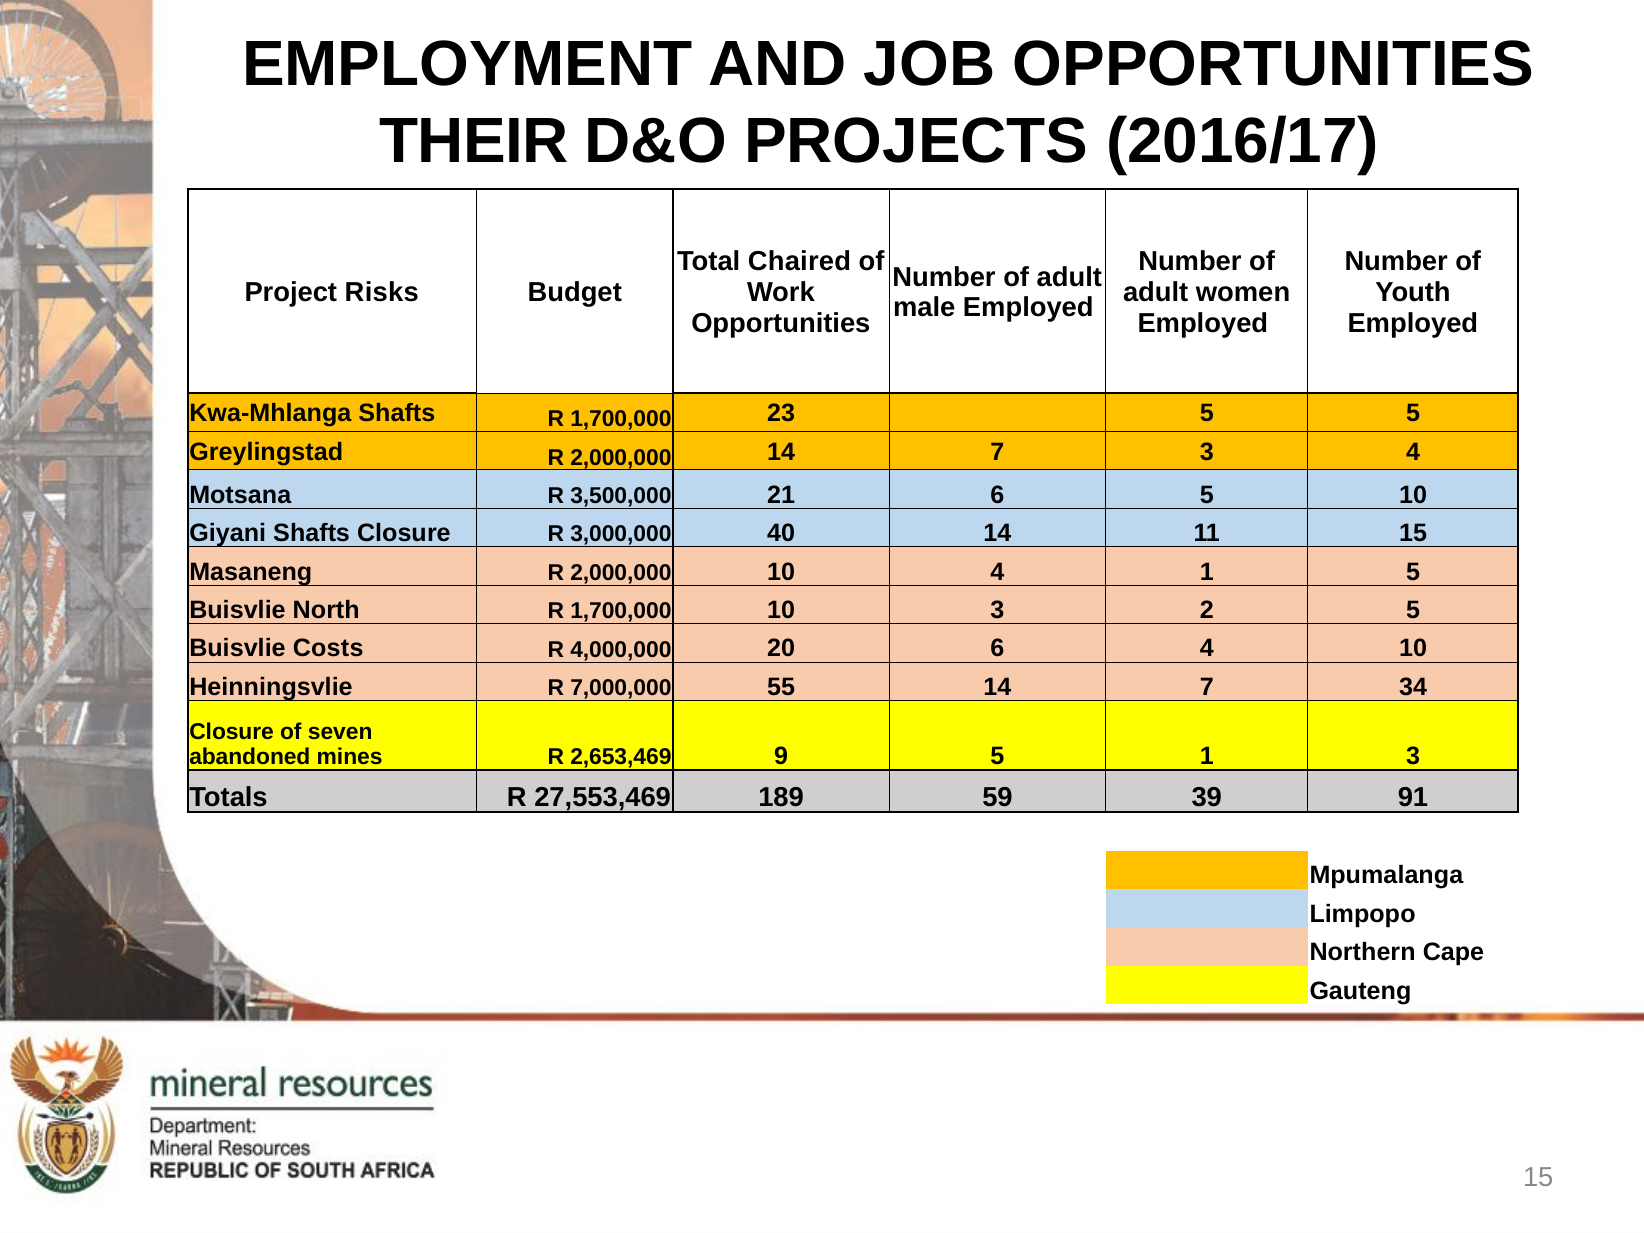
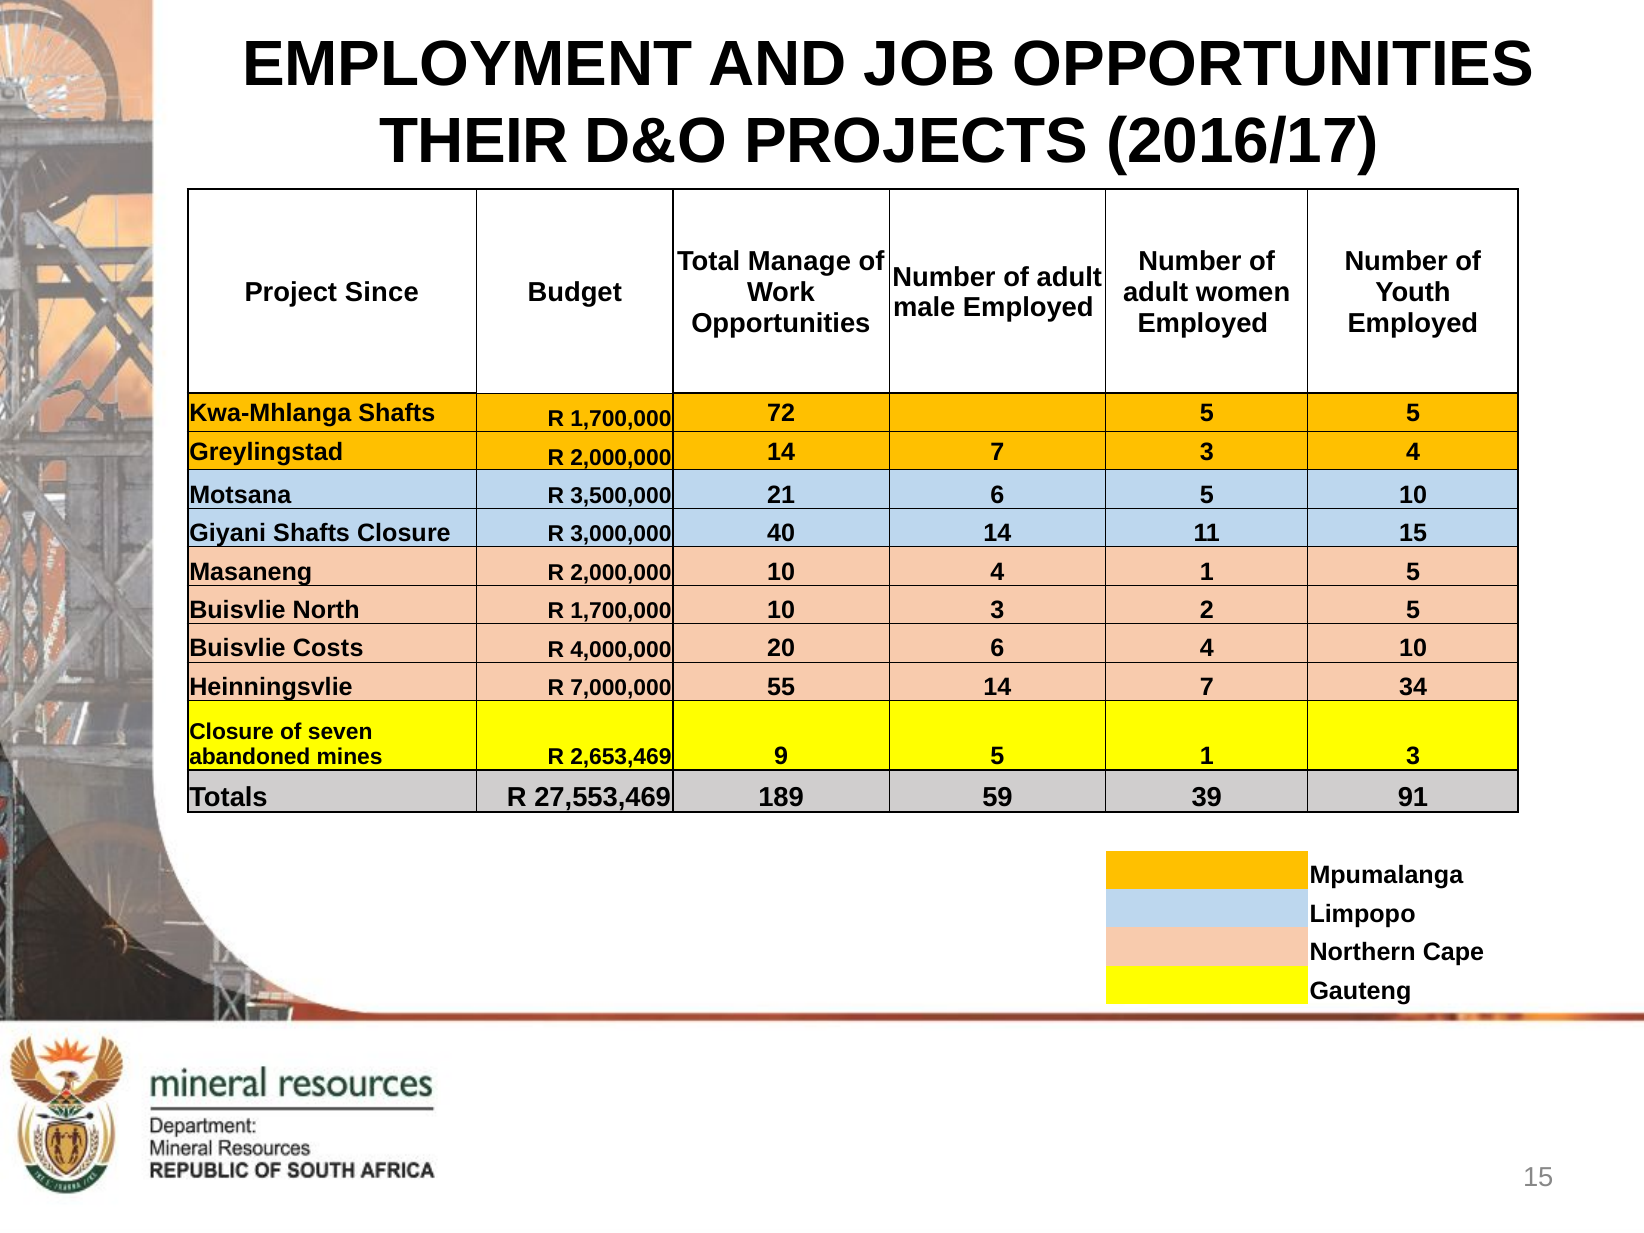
Chaired: Chaired -> Manage
Risks: Risks -> Since
23: 23 -> 72
